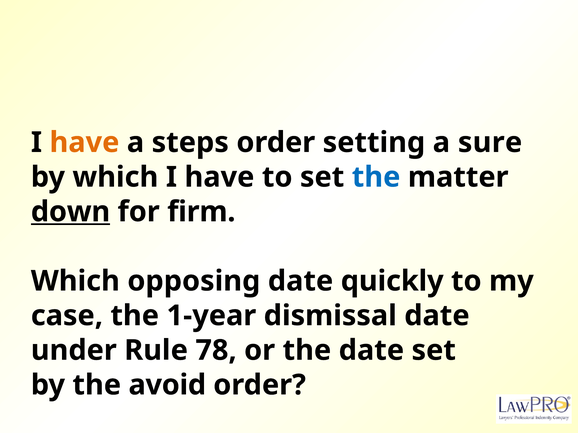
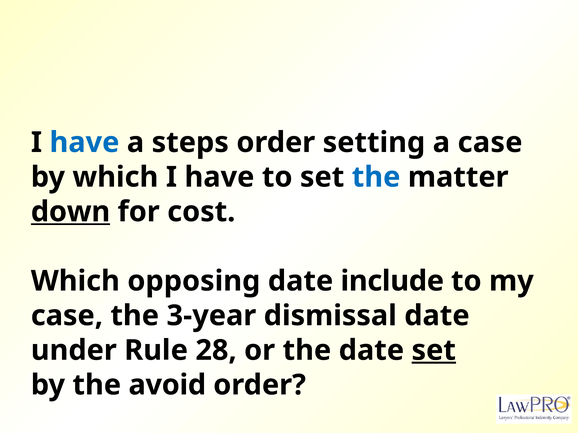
have at (84, 143) colour: orange -> blue
a sure: sure -> case
firm: firm -> cost
quickly: quickly -> include
1-year: 1-year -> 3-year
78: 78 -> 28
set at (434, 351) underline: none -> present
